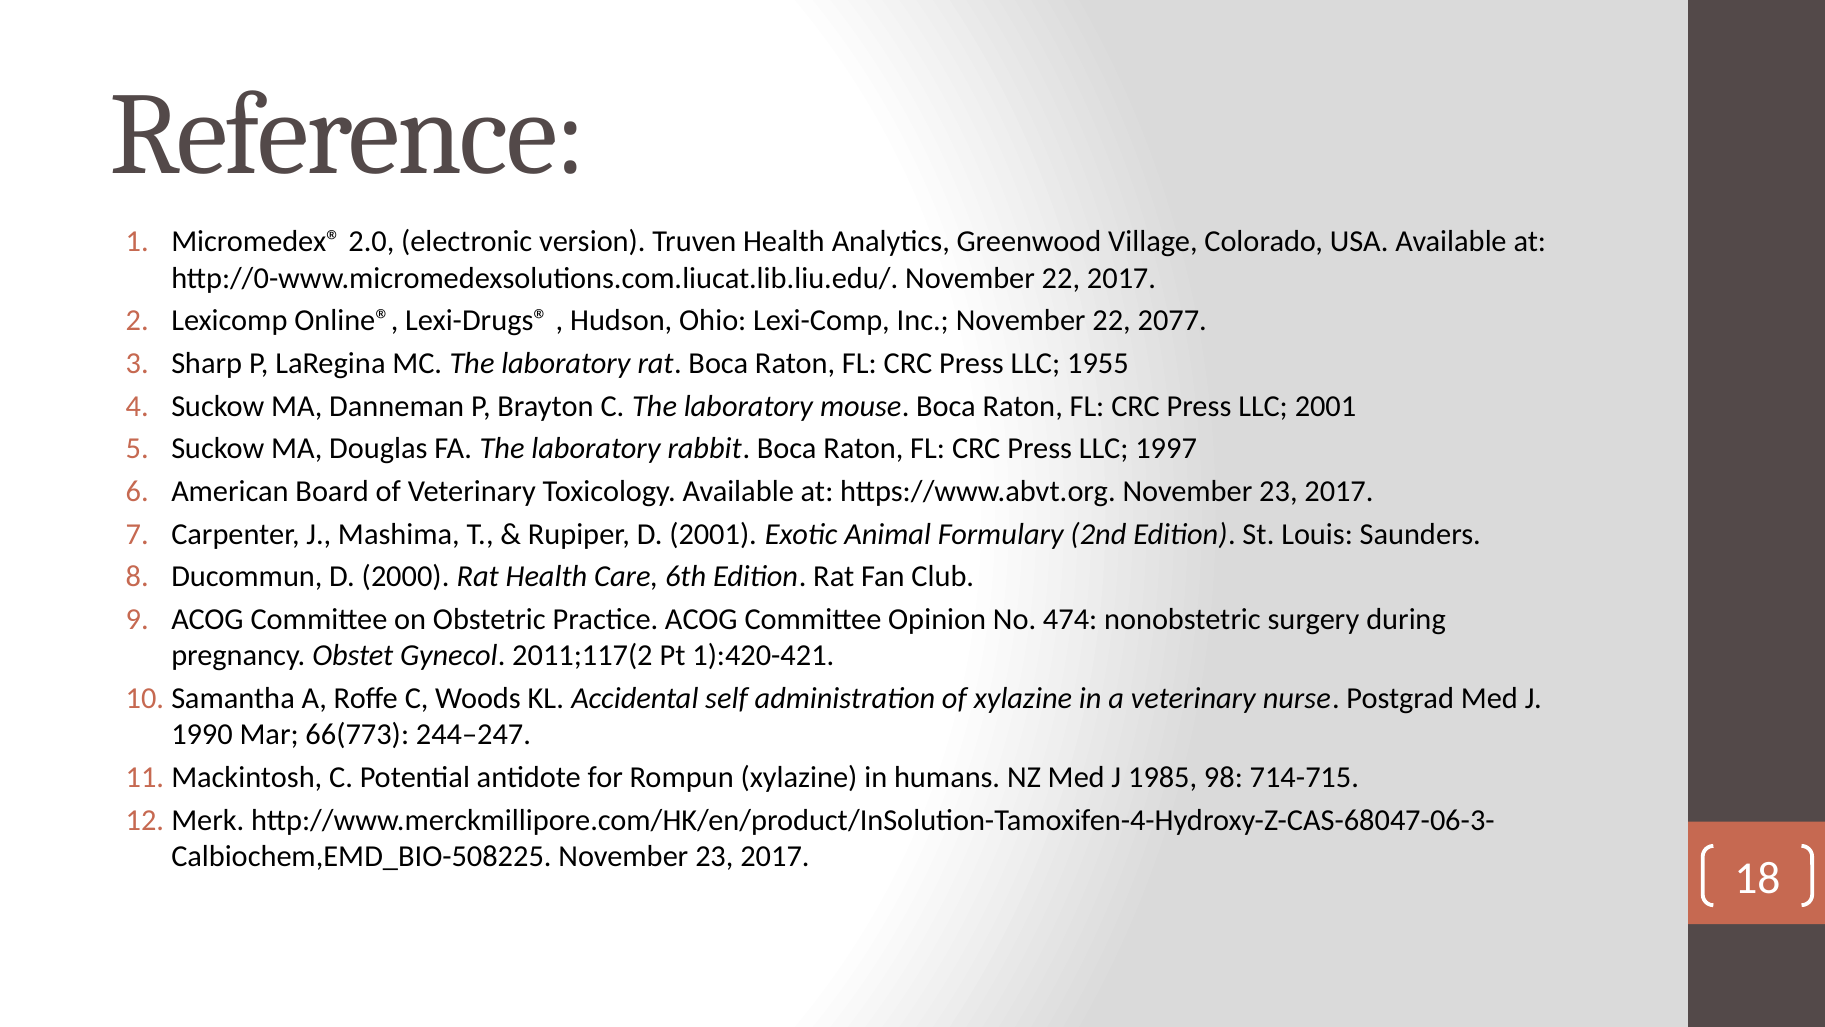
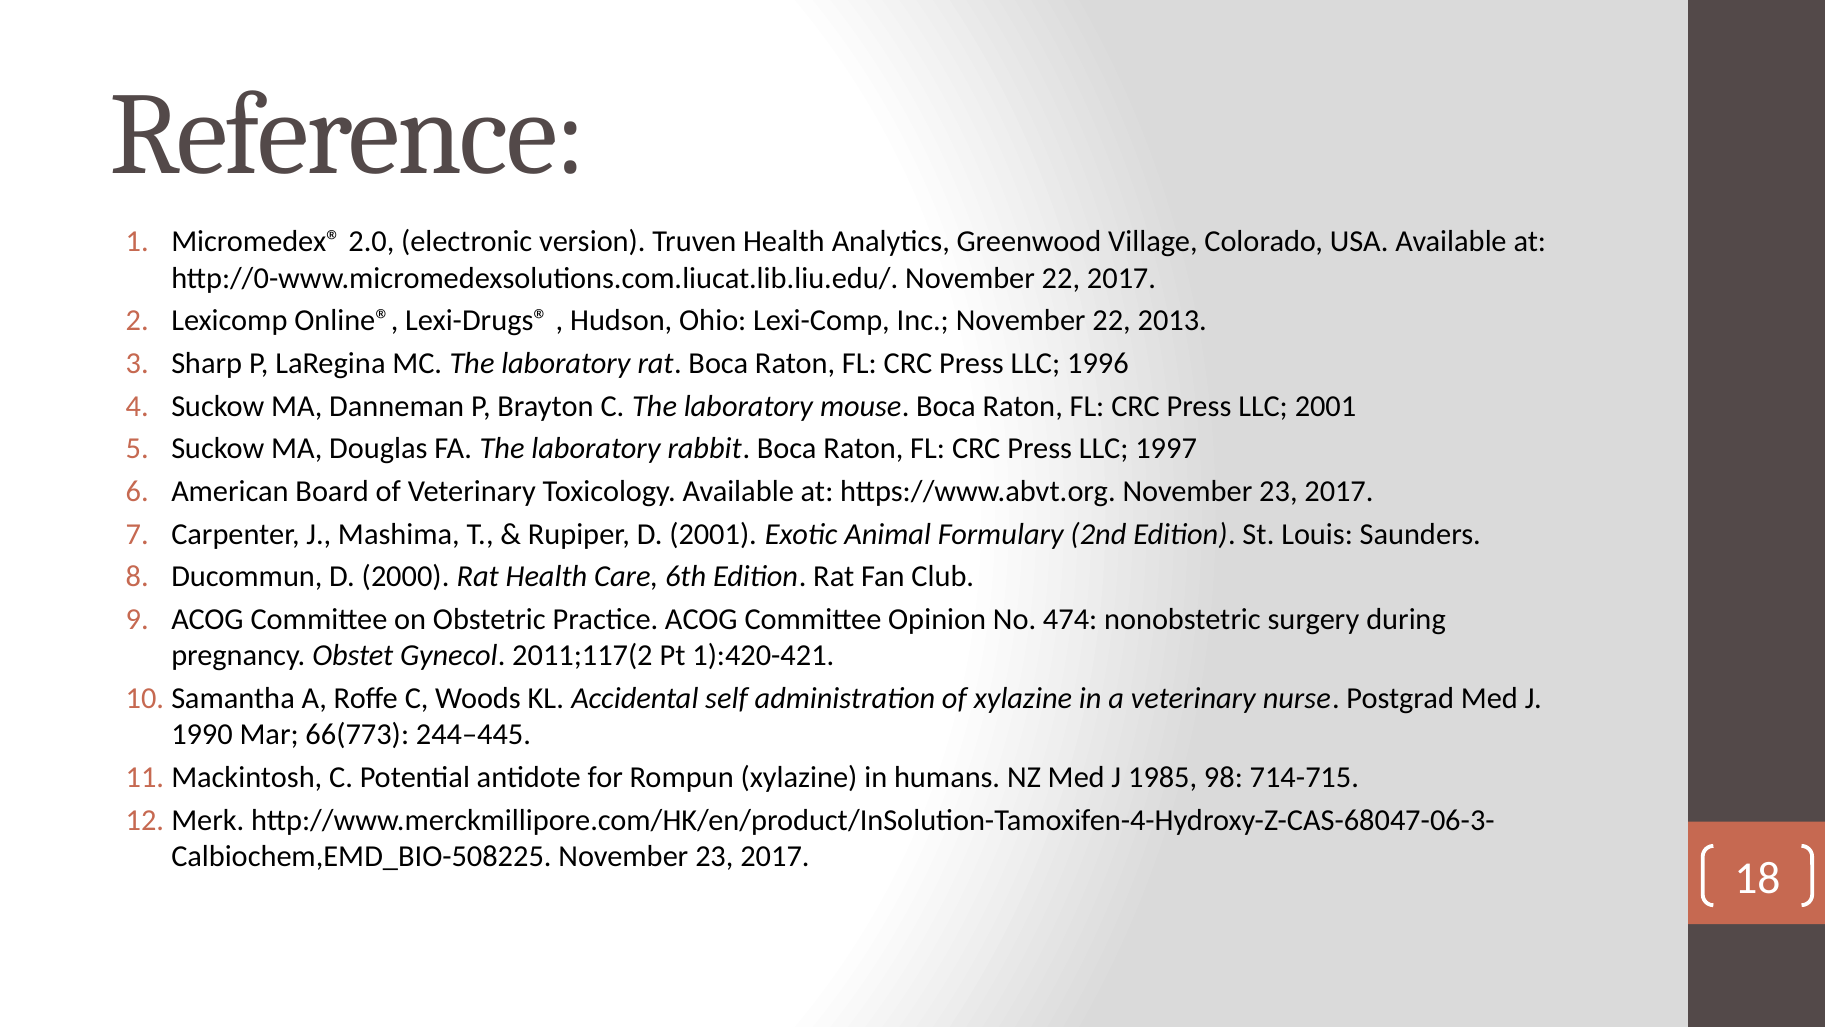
2077: 2077 -> 2013
1955: 1955 -> 1996
244–247: 244–247 -> 244–445
